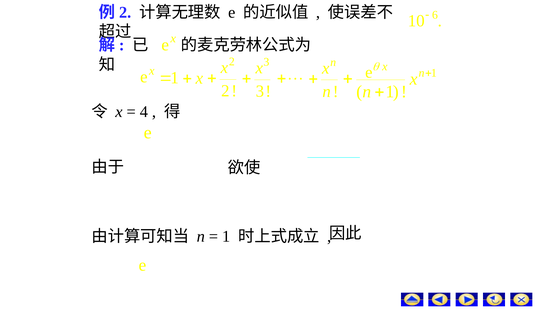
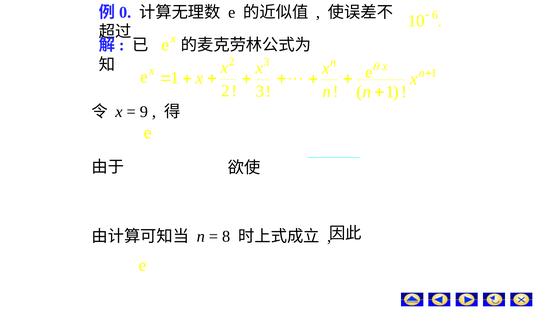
2 at (125, 12): 2 -> 0
4 at (144, 111): 4 -> 9
1 at (226, 236): 1 -> 8
